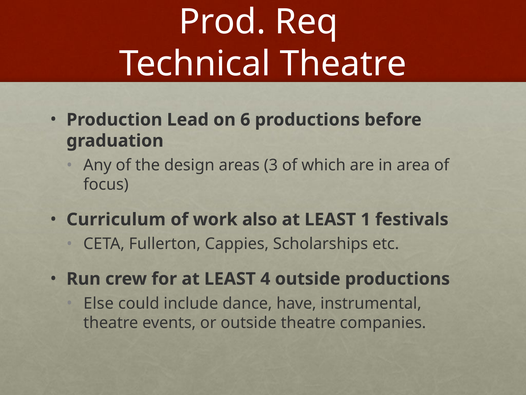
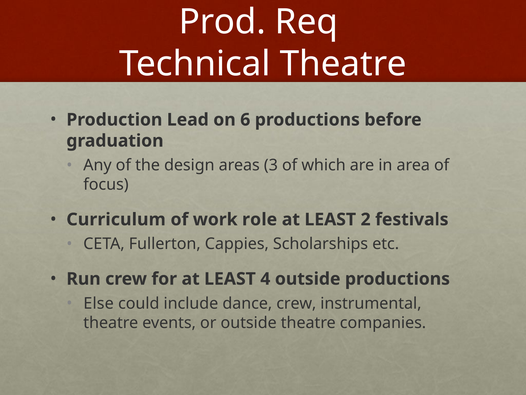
also: also -> role
1: 1 -> 2
dance have: have -> crew
